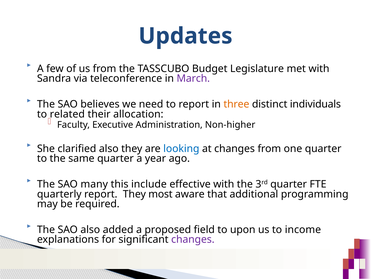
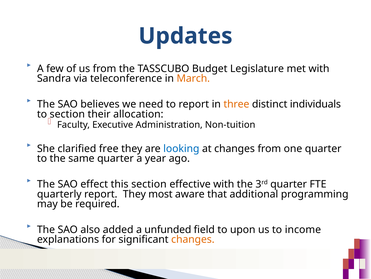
March colour: purple -> orange
to related: related -> section
Non-higher: Non-higher -> Non-tuition
clarified also: also -> free
many: many -> effect
this include: include -> section
proposed: proposed -> unfunded
changes at (193, 239) colour: purple -> orange
